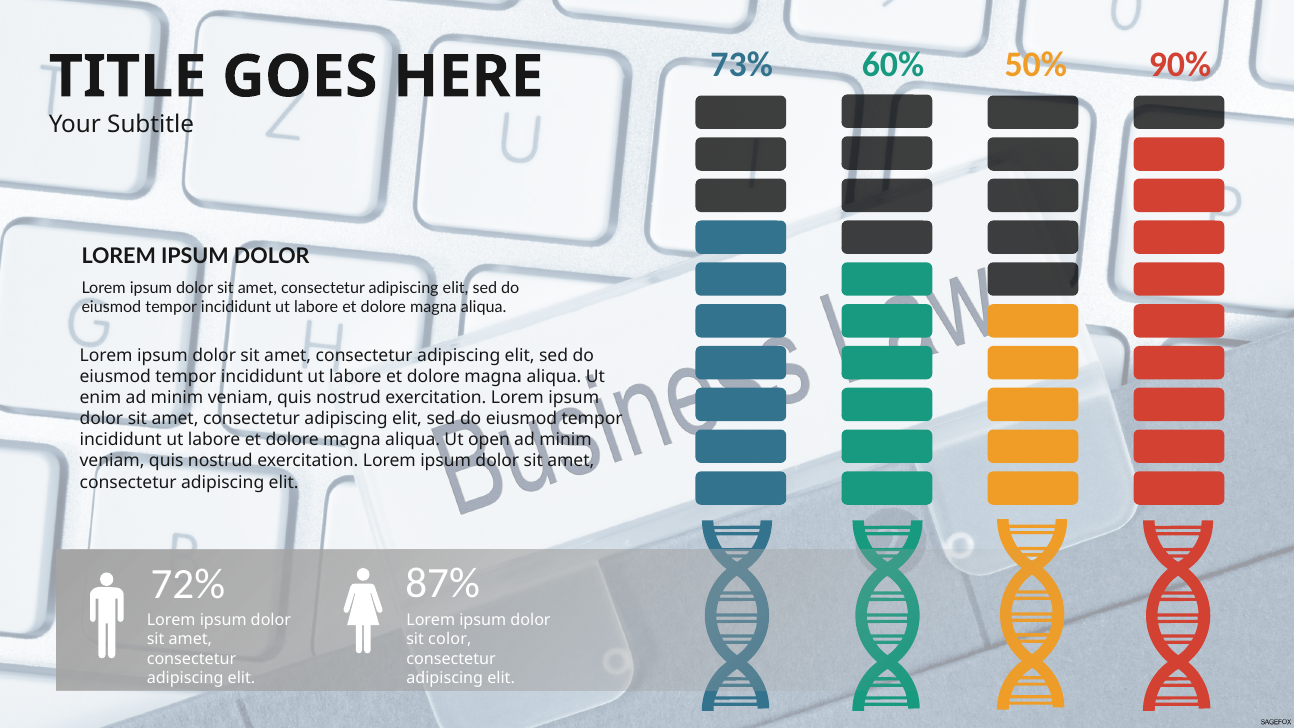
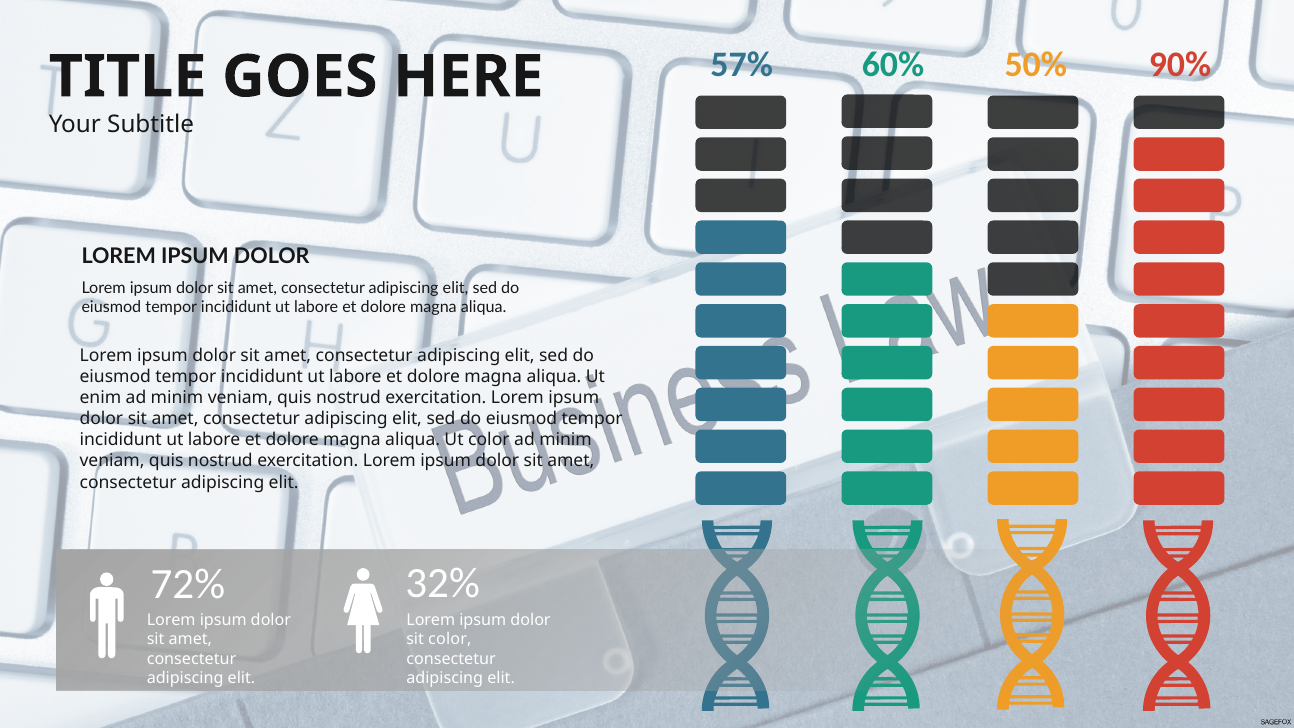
73%: 73% -> 57%
Ut open: open -> color
87%: 87% -> 32%
